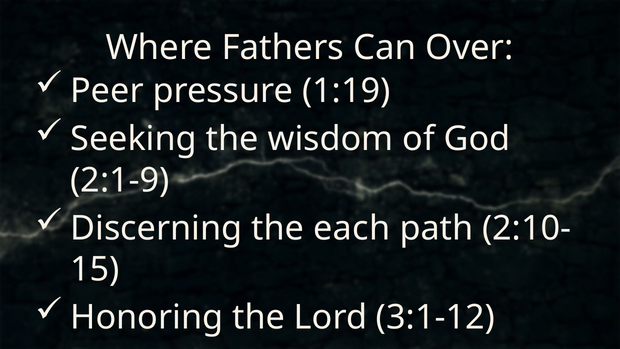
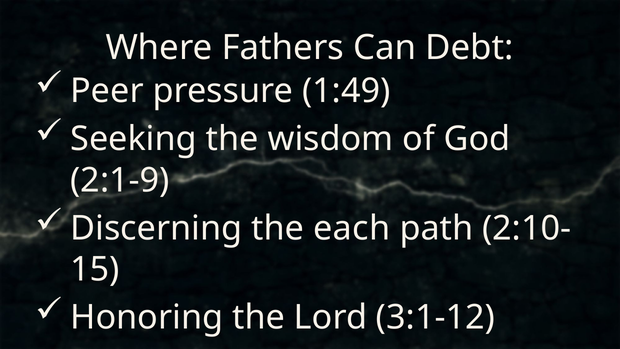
Over: Over -> Debt
1:19: 1:19 -> 1:49
